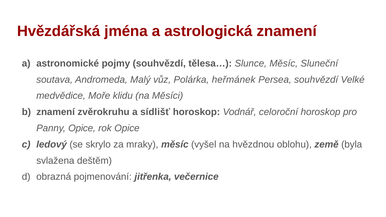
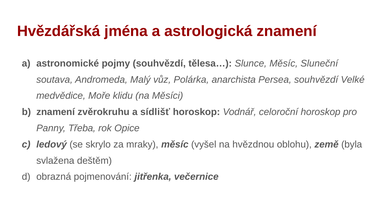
heřmánek: heřmánek -> anarchista
Panny Opice: Opice -> Třeba
